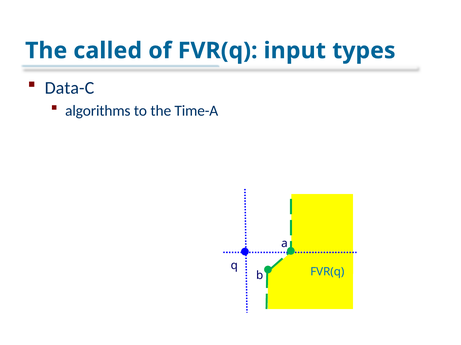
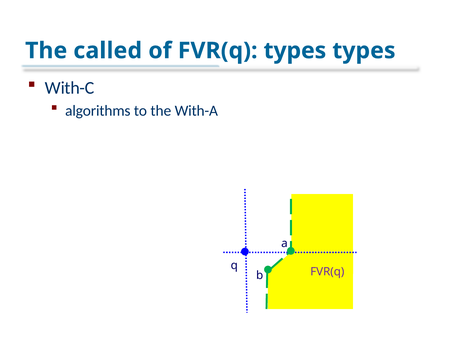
FVR(q input: input -> types
Data-C: Data-C -> With-C
Time-A: Time-A -> With-A
FVR(q at (327, 272) colour: blue -> purple
